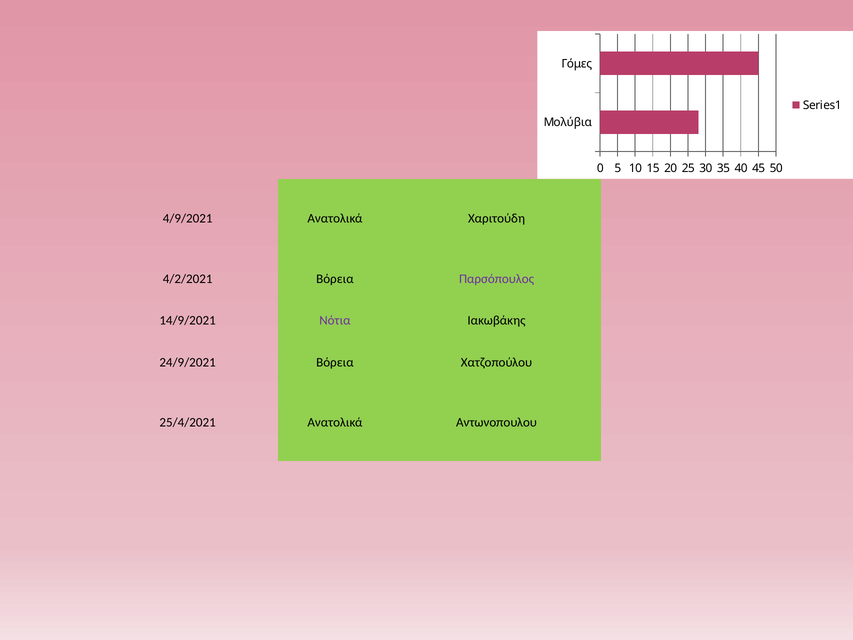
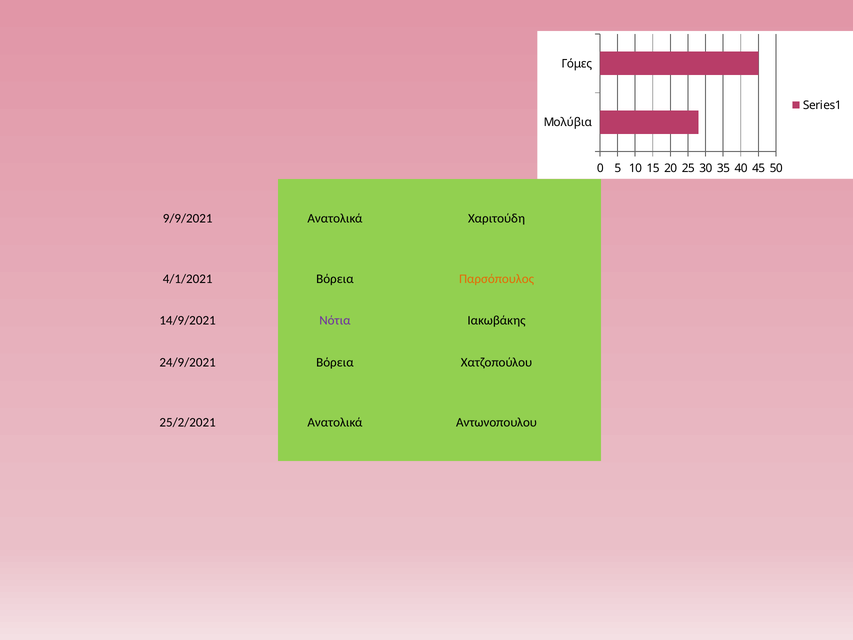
4/9/2021: 4/9/2021 -> 9/9/2021
4/2/2021: 4/2/2021 -> 4/1/2021
Παρσόπουλος colour: purple -> orange
25/4/2021: 25/4/2021 -> 25/2/2021
